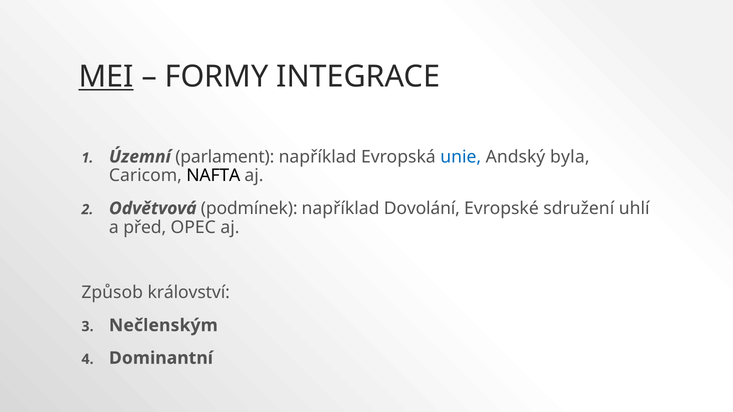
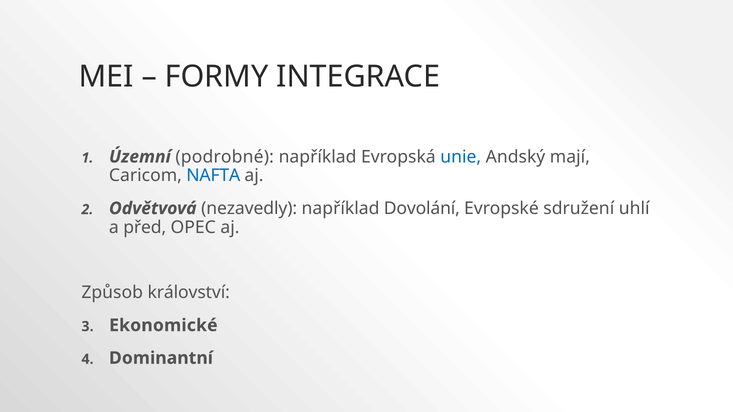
MEI underline: present -> none
parlament: parlament -> podrobné
byla: byla -> mají
NAFTA colour: black -> blue
podmínek: podmínek -> nezavedly
Nečlenským: Nečlenským -> Ekonomické
